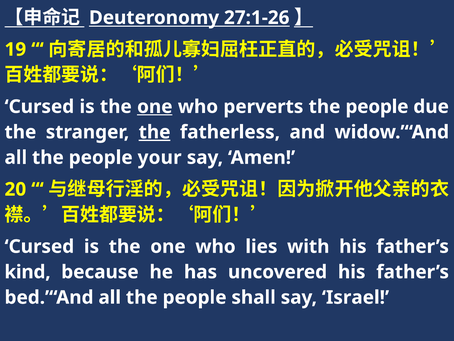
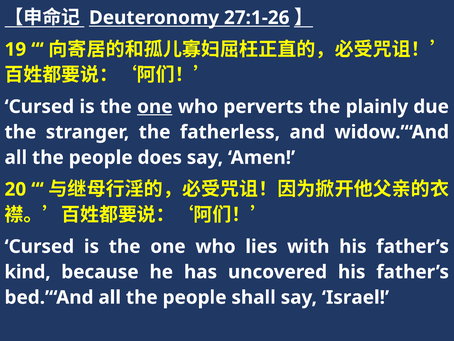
perverts the people: people -> plainly
the at (155, 132) underline: present -> none
your: your -> does
